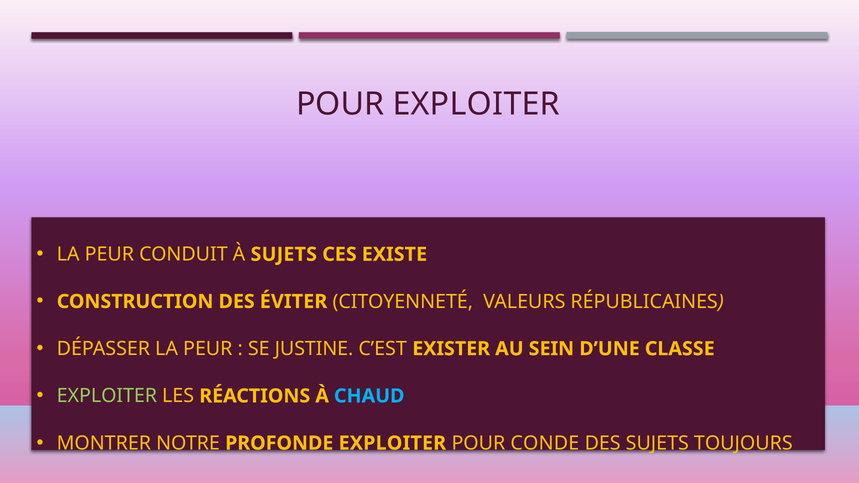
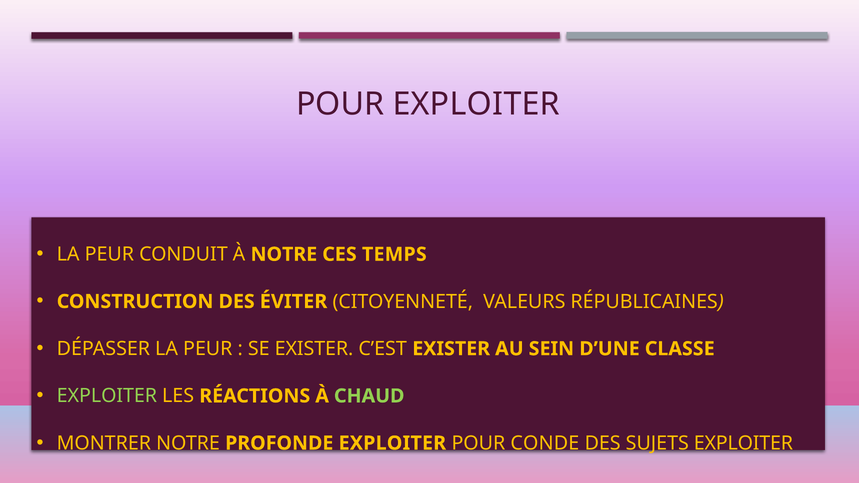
À SUJETS: SUJETS -> NOTRE
EXISTE: EXISTE -> TEMPS
SE JUSTINE: JUSTINE -> EXISTER
CHAUD colour: light blue -> light green
SUJETS TOUJOURS: TOUJOURS -> EXPLOITER
